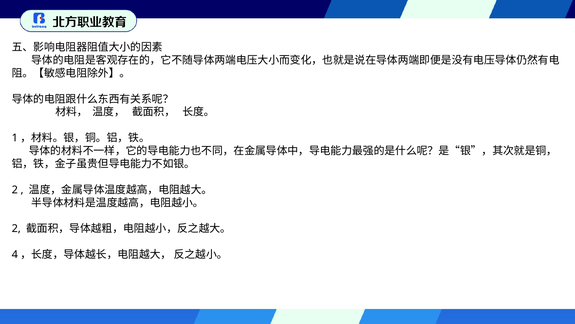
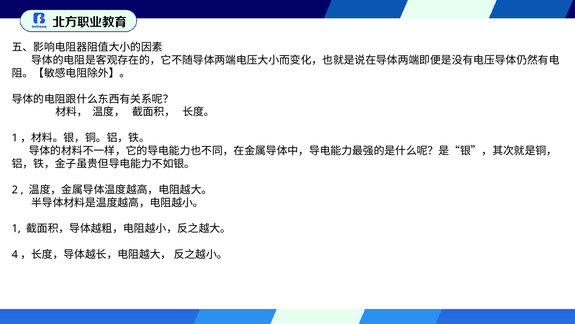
2 at (16, 228): 2 -> 1
